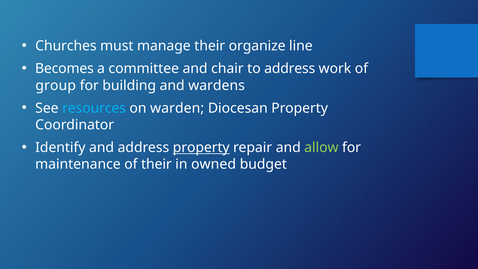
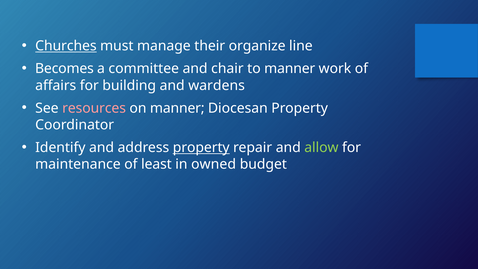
Churches underline: none -> present
to address: address -> manner
group: group -> affairs
resources colour: light blue -> pink
on warden: warden -> manner
of their: their -> least
